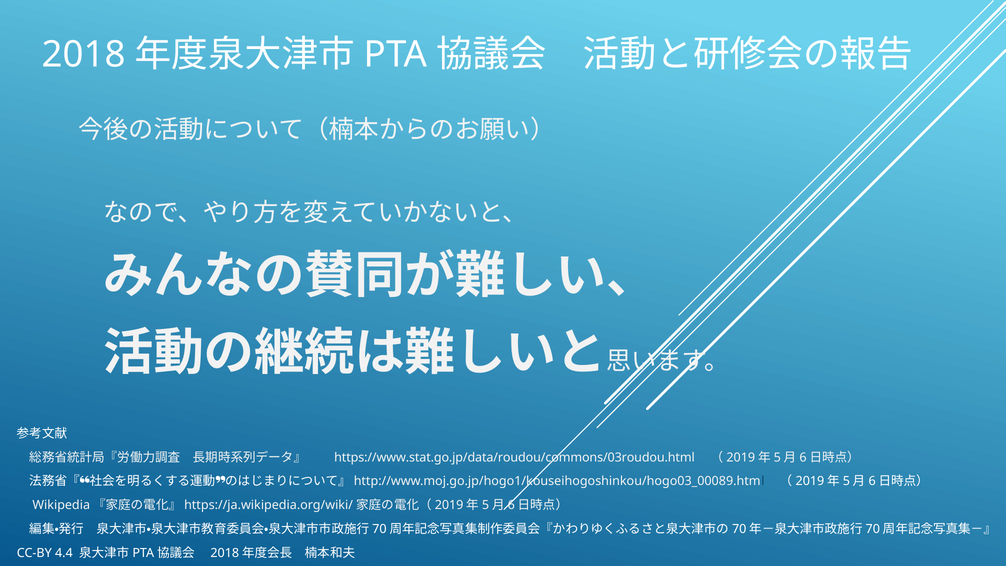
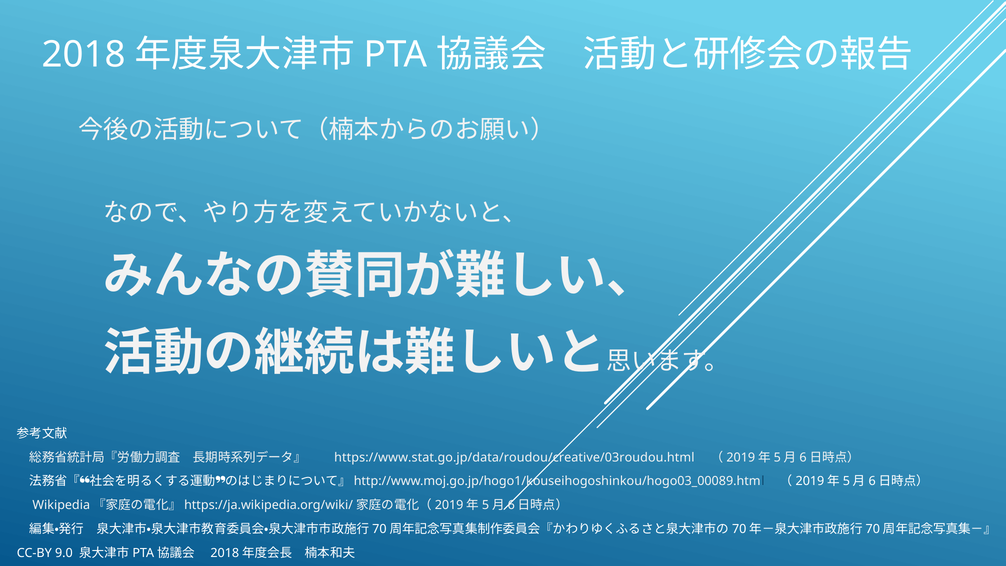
https://www.stat.go.jp/data/roudou/commons/03roudou.html: https://www.stat.go.jp/data/roudou/commons/03roudou.html -> https://www.stat.go.jp/data/roudou/creative/03roudou.html
4.4: 4.4 -> 9.0
